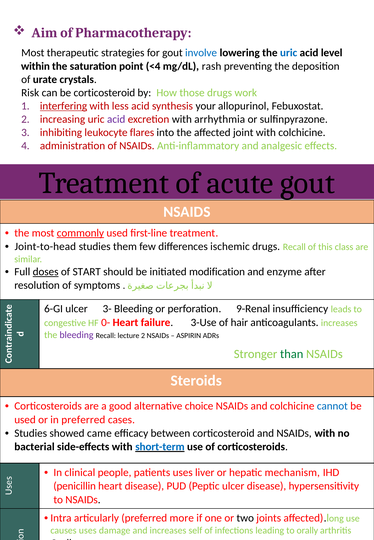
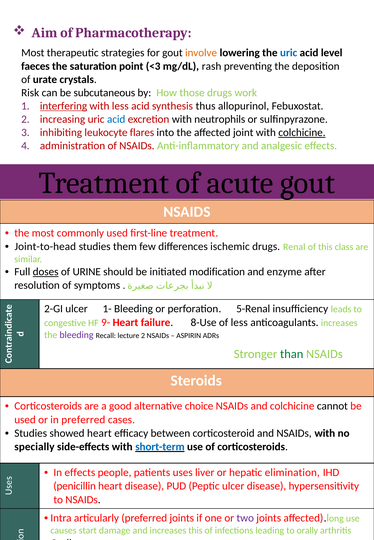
involve colour: blue -> orange
within: within -> faeces
<4: <4 -> <3
be corticosteroid: corticosteroid -> subcutaneous
your: your -> thus
acid at (116, 119) colour: purple -> blue
arrhythmia: arrhythmia -> neutrophils
colchicine at (302, 133) underline: none -> present
commonly underline: present -> none
drugs Recall: Recall -> Renal
START: START -> URINE
6-GI: 6-GI -> 2-GI
3-: 3- -> 1-
9-Renal: 9-Renal -> 5-Renal
0-: 0- -> 9-
3-Use: 3-Use -> 8-Use
of hair: hair -> less
cannot colour: blue -> black
showed came: came -> heart
bacterial: bacterial -> specially
In clinical: clinical -> effects
mechanism: mechanism -> elimination
preferred more: more -> joints
two colour: black -> purple
causes uses: uses -> start
increases self: self -> this
